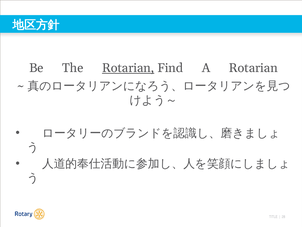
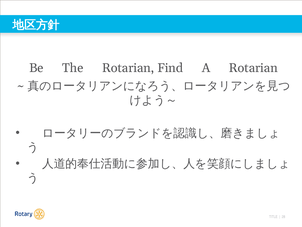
Rotarian at (128, 68) underline: present -> none
